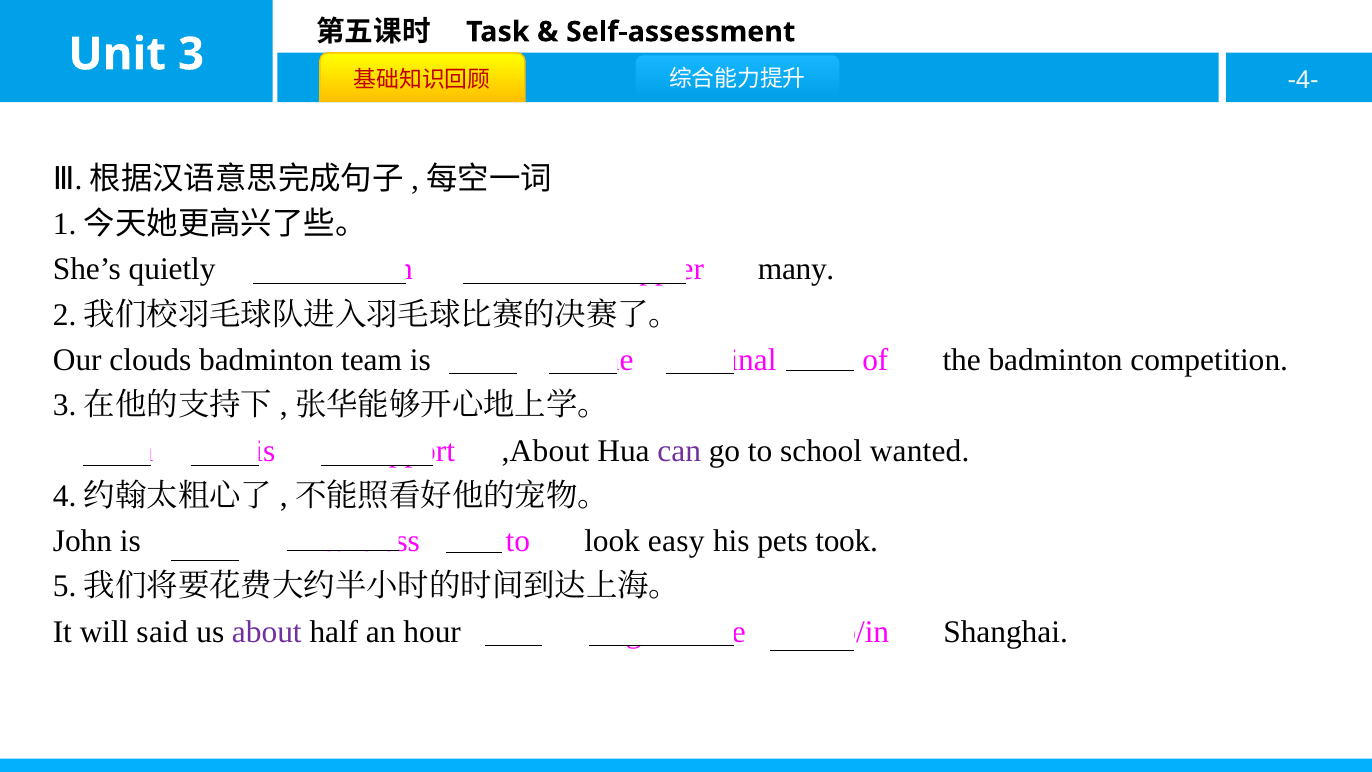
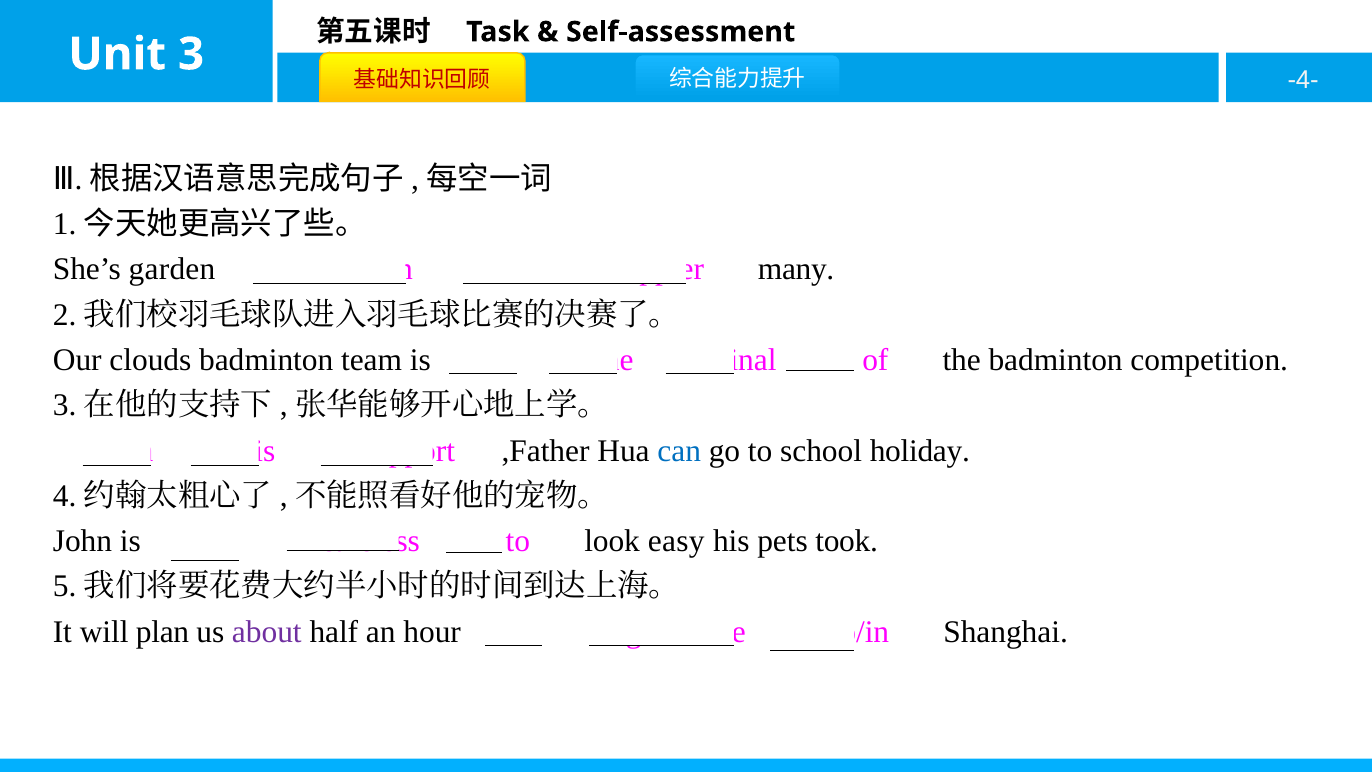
quietly: quietly -> garden
,About: ,About -> ,Father
can colour: purple -> blue
wanted: wanted -> holiday
said: said -> plan
